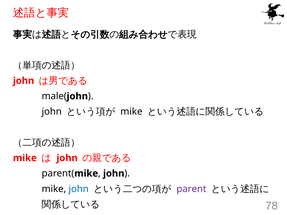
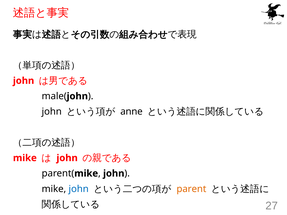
mike at (131, 112): mike -> anne
parent colour: purple -> orange
78: 78 -> 27
